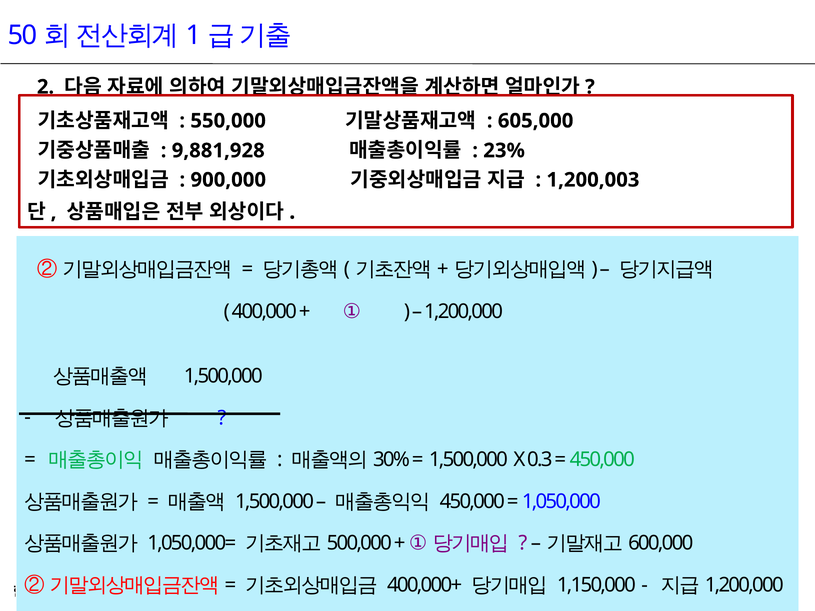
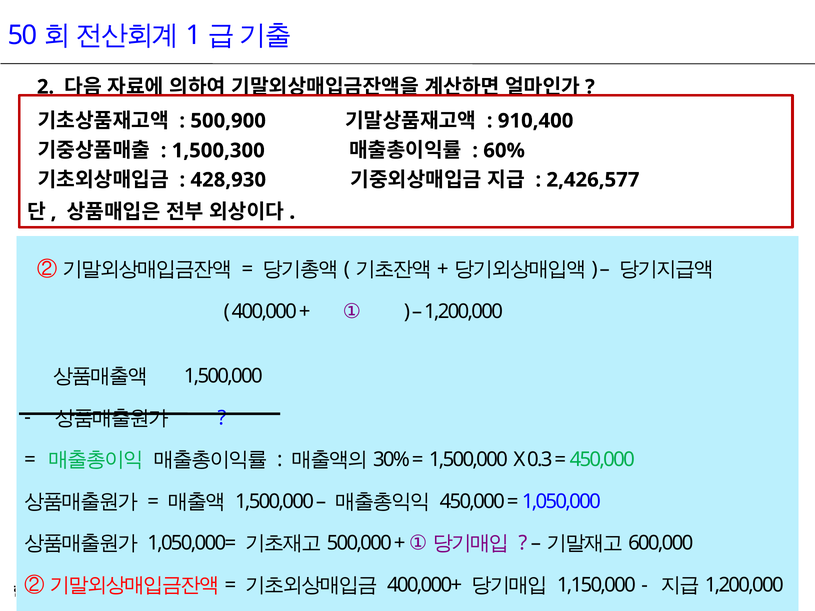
550,000: 550,000 -> 500,900
605,000: 605,000 -> 910,400
9,881,928: 9,881,928 -> 1,500,300
23%: 23% -> 60%
900,000: 900,000 -> 428,930
1,200,003: 1,200,003 -> 2,426,577
